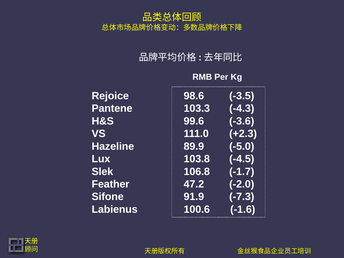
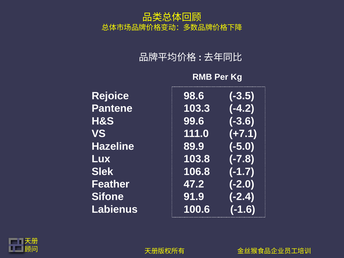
-4.3: -4.3 -> -4.2
+2.3: +2.3 -> +7.1
-4.5: -4.5 -> -7.8
-7.3: -7.3 -> -2.4
